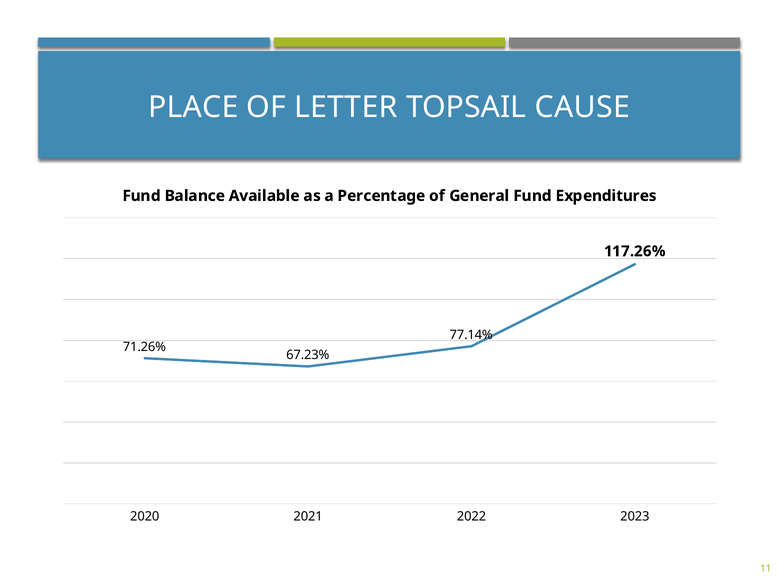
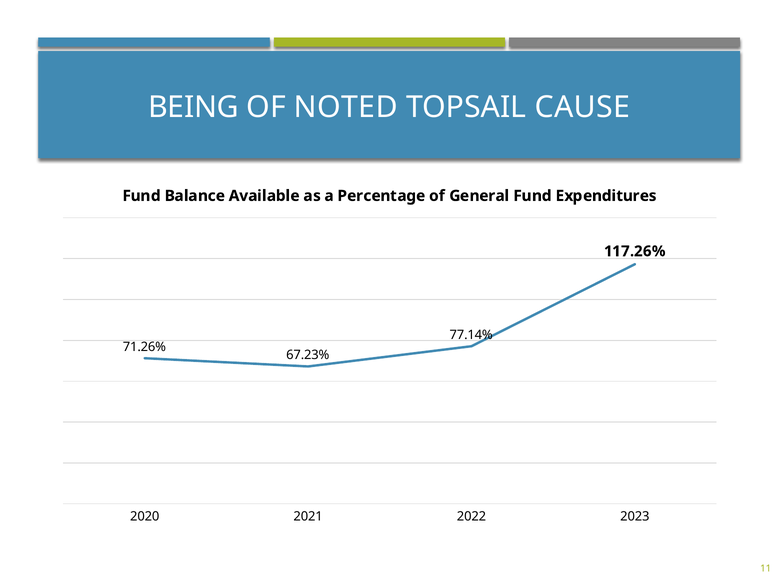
PLACE: PLACE -> BEING
LETTER: LETTER -> NOTED
